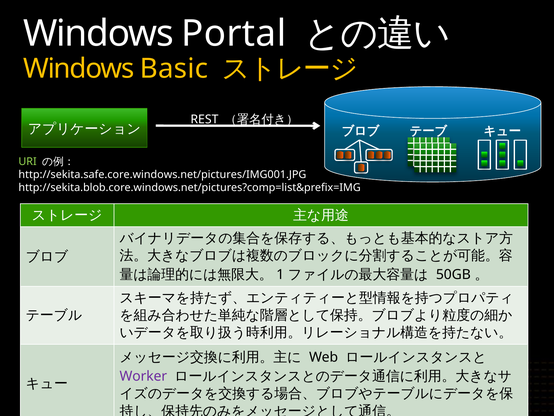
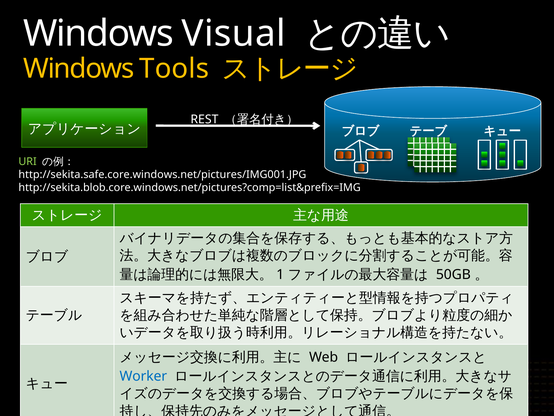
Portal: Portal -> Visual
Basic: Basic -> Tools
Worker colour: purple -> blue
